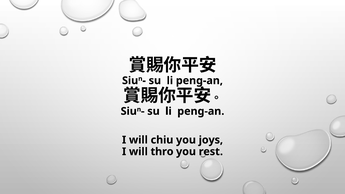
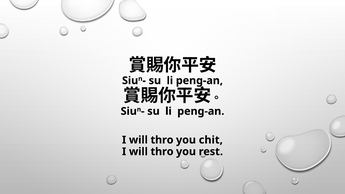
chiu at (162, 140): chiu -> thro
joys: joys -> chit
